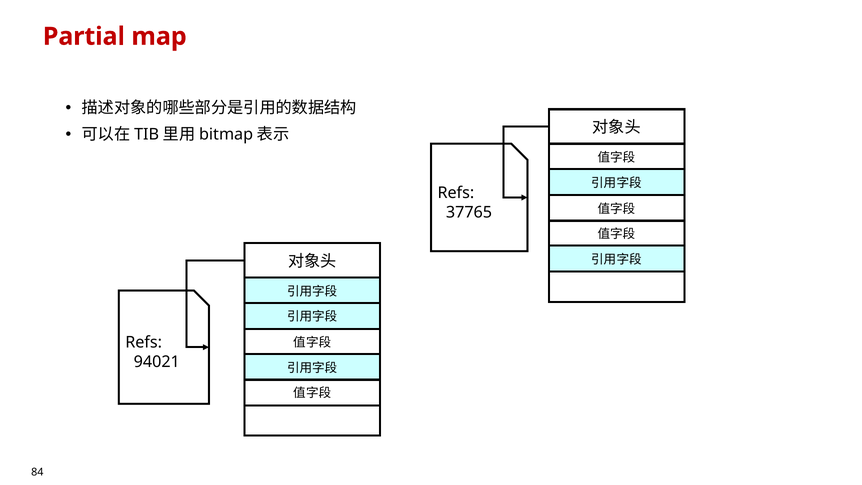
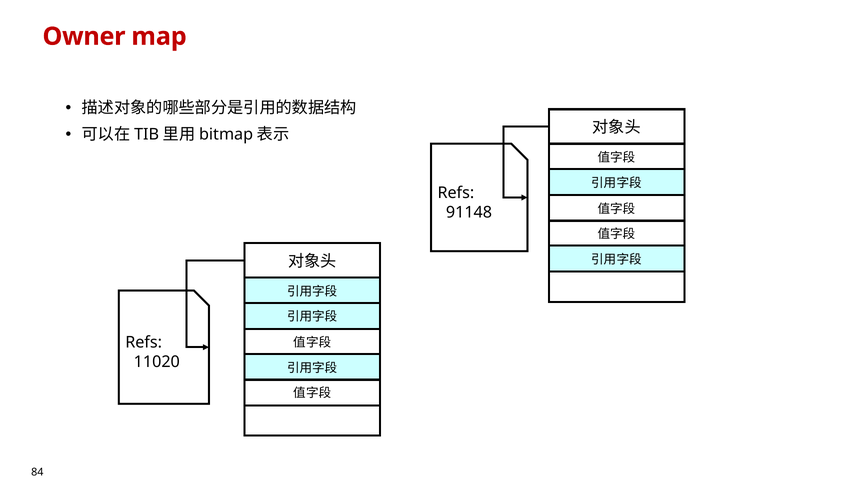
Partial: Partial -> Owner
37765: 37765 -> 91148
94021: 94021 -> 11020
